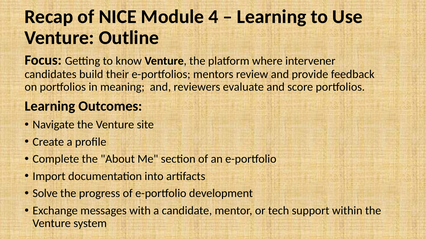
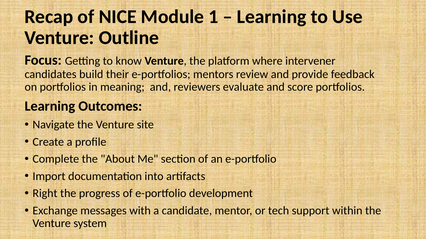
4: 4 -> 1
Solve: Solve -> Right
